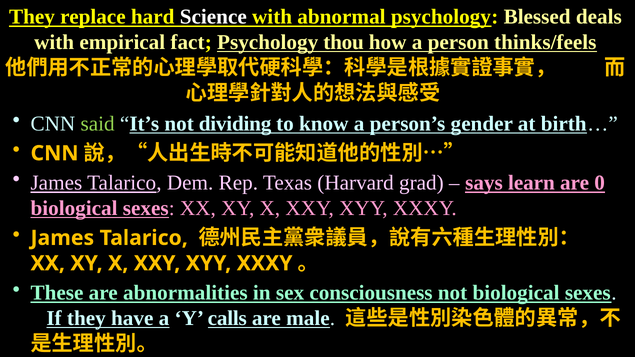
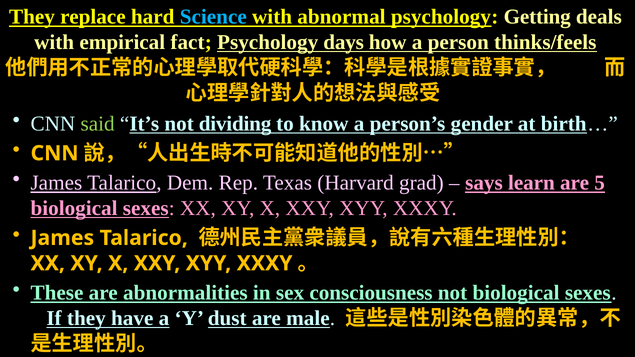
Science colour: white -> light blue
Blessed: Blessed -> Getting
thou: thou -> days
0: 0 -> 5
calls: calls -> dust
